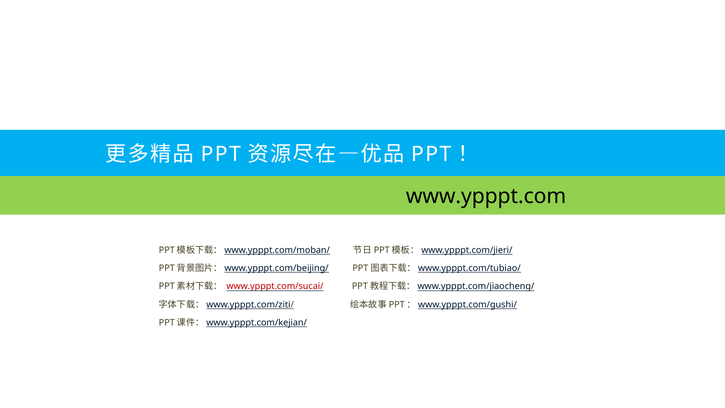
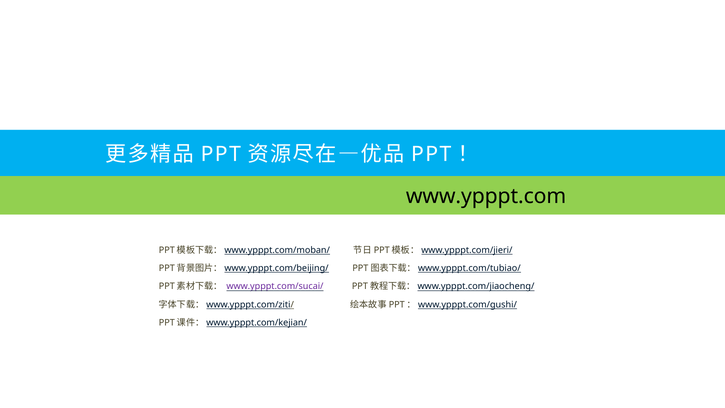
www.ypppt.com/sucai/ colour: red -> purple
